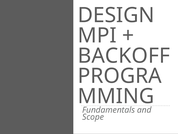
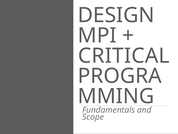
BACKOFF: BACKOFF -> CRITICAL
